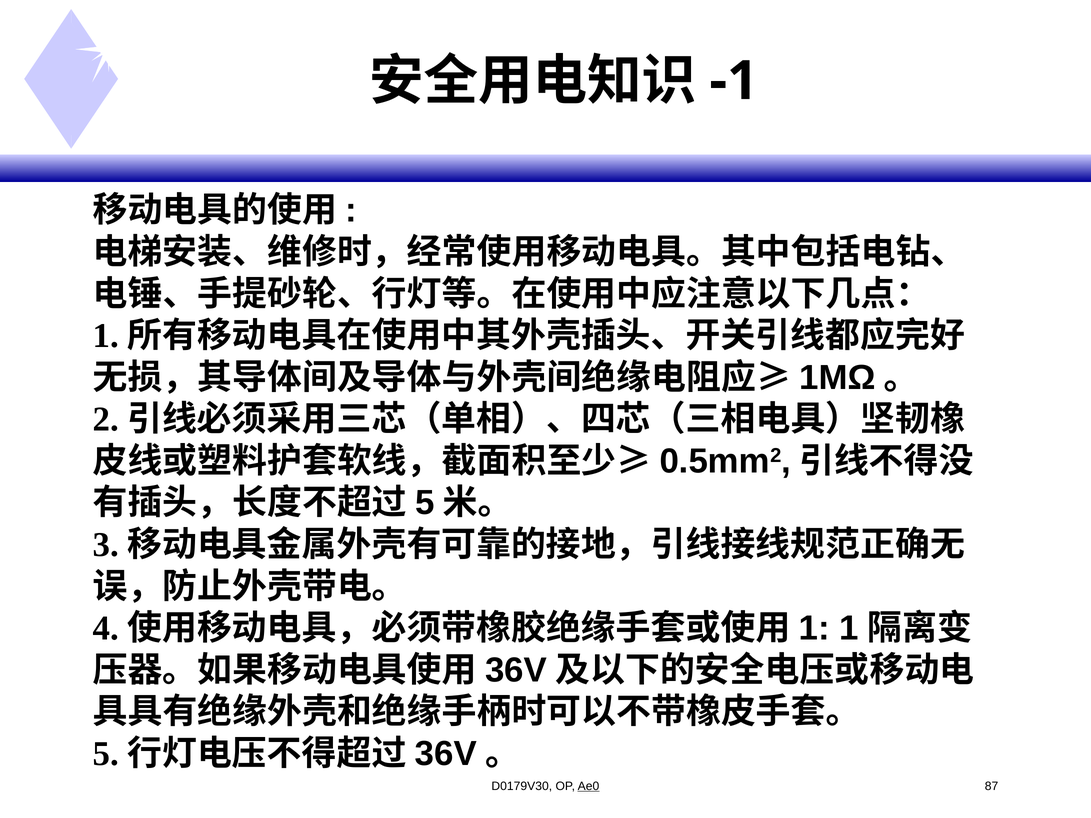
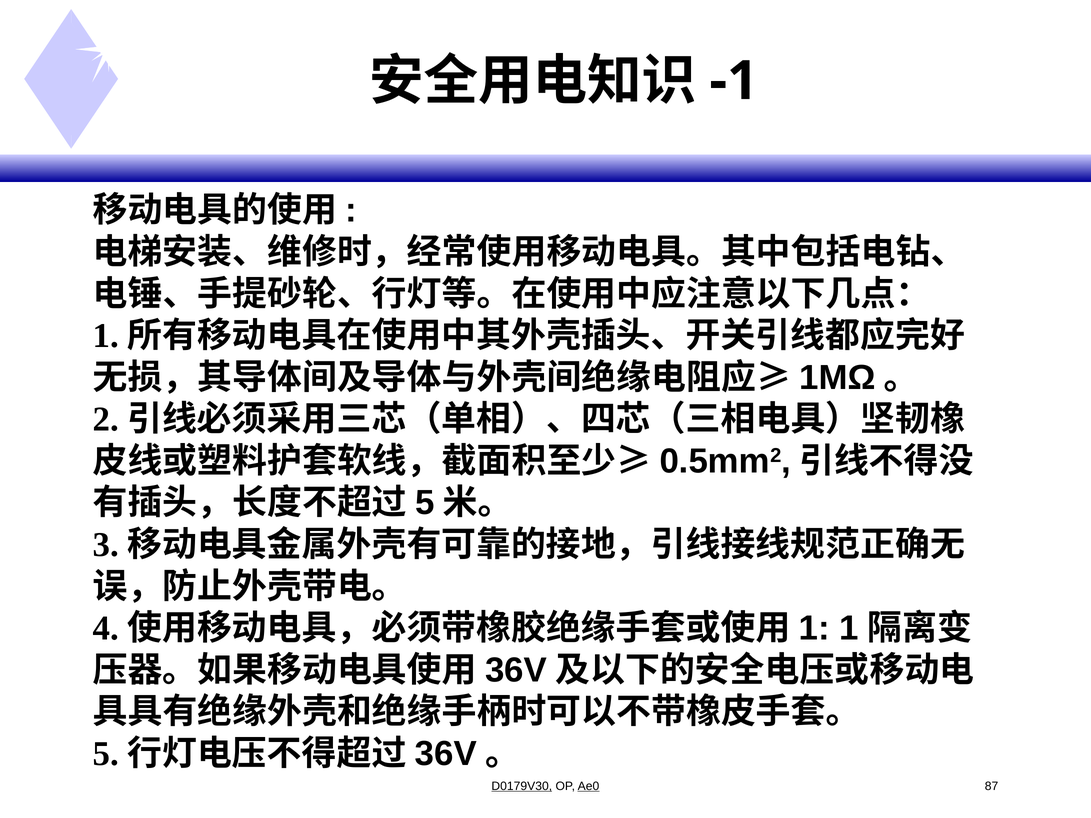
D0179V30 underline: none -> present
